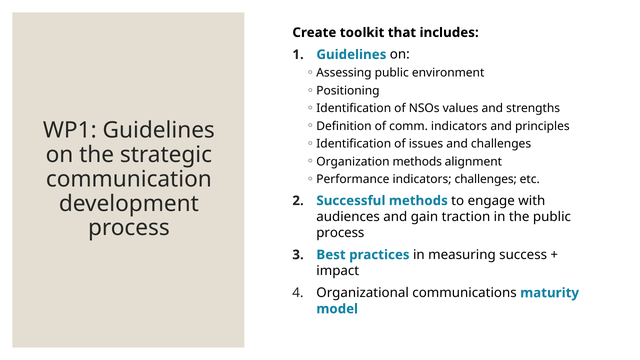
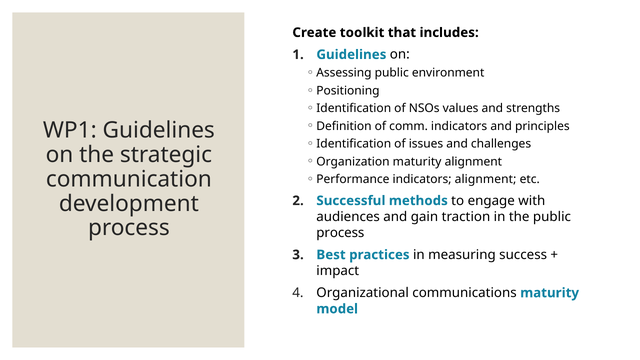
Organization methods: methods -> maturity
indicators challenges: challenges -> alignment
